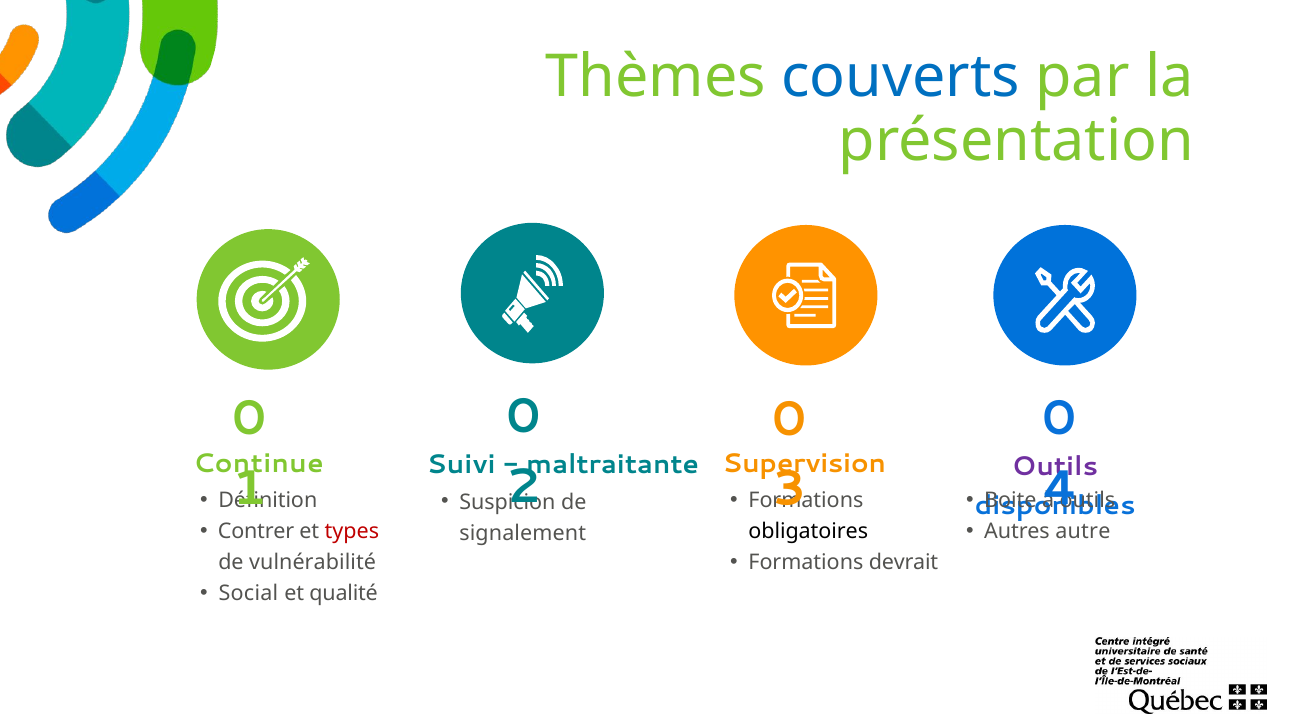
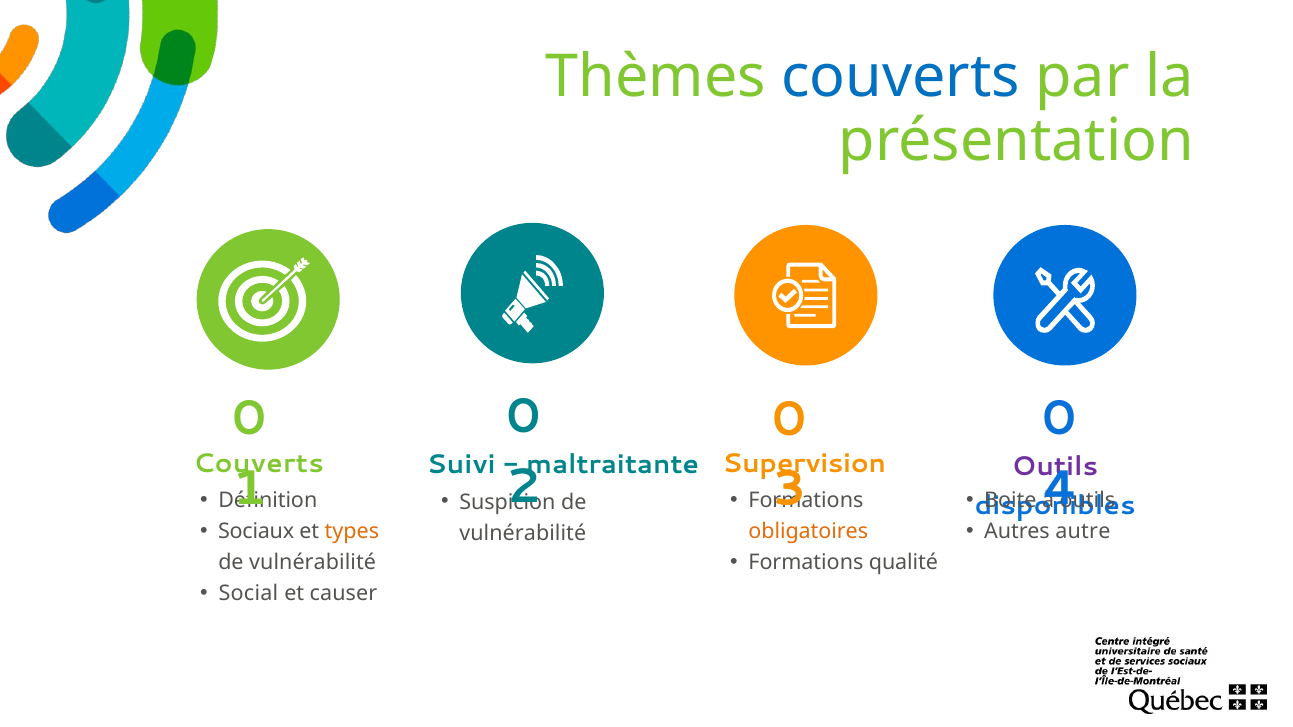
Continue at (258, 464): Continue -> Couverts
Contrer: Contrer -> Sociaux
types colour: red -> orange
obligatoires colour: black -> orange
signalement at (523, 533): signalement -> vulnérabilité
devrait: devrait -> qualité
qualité: qualité -> causer
